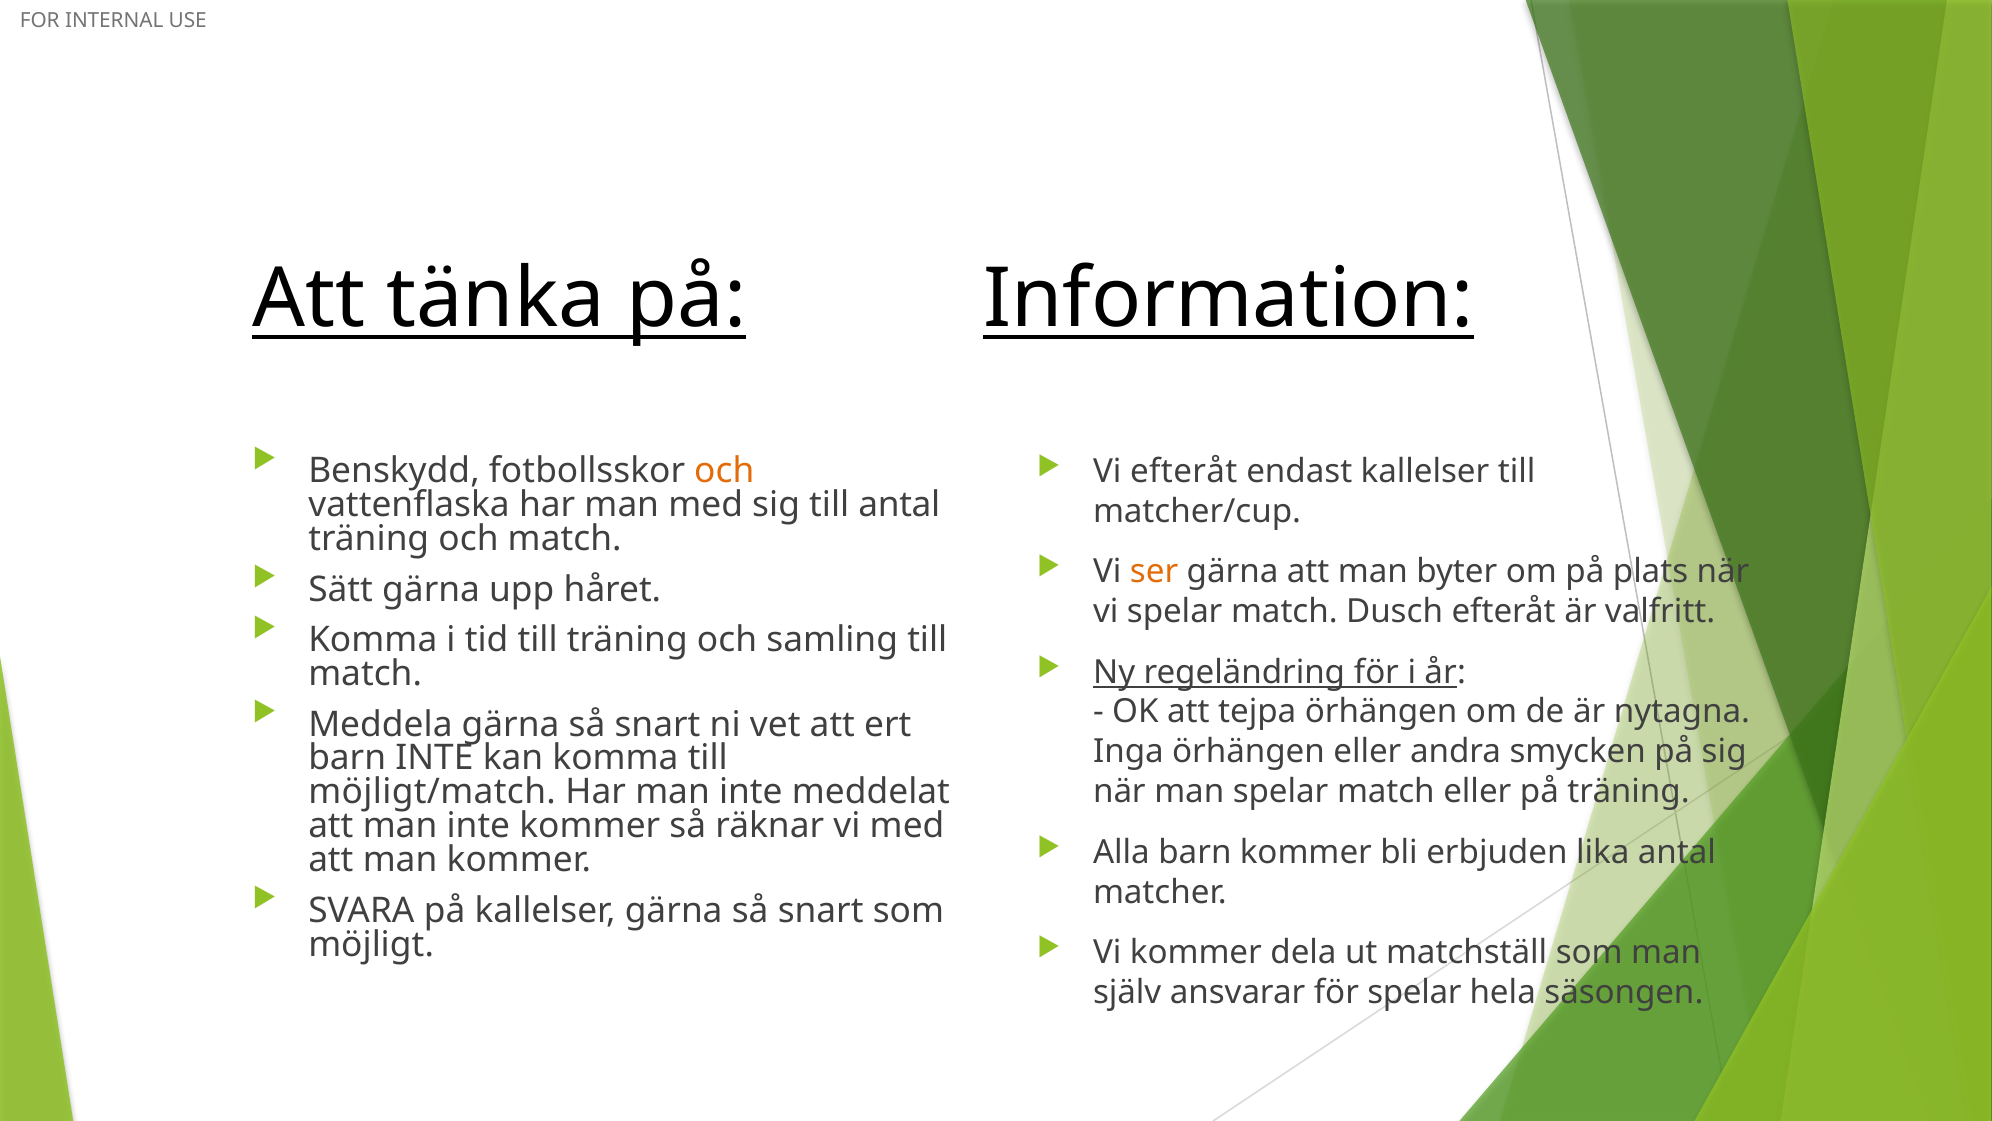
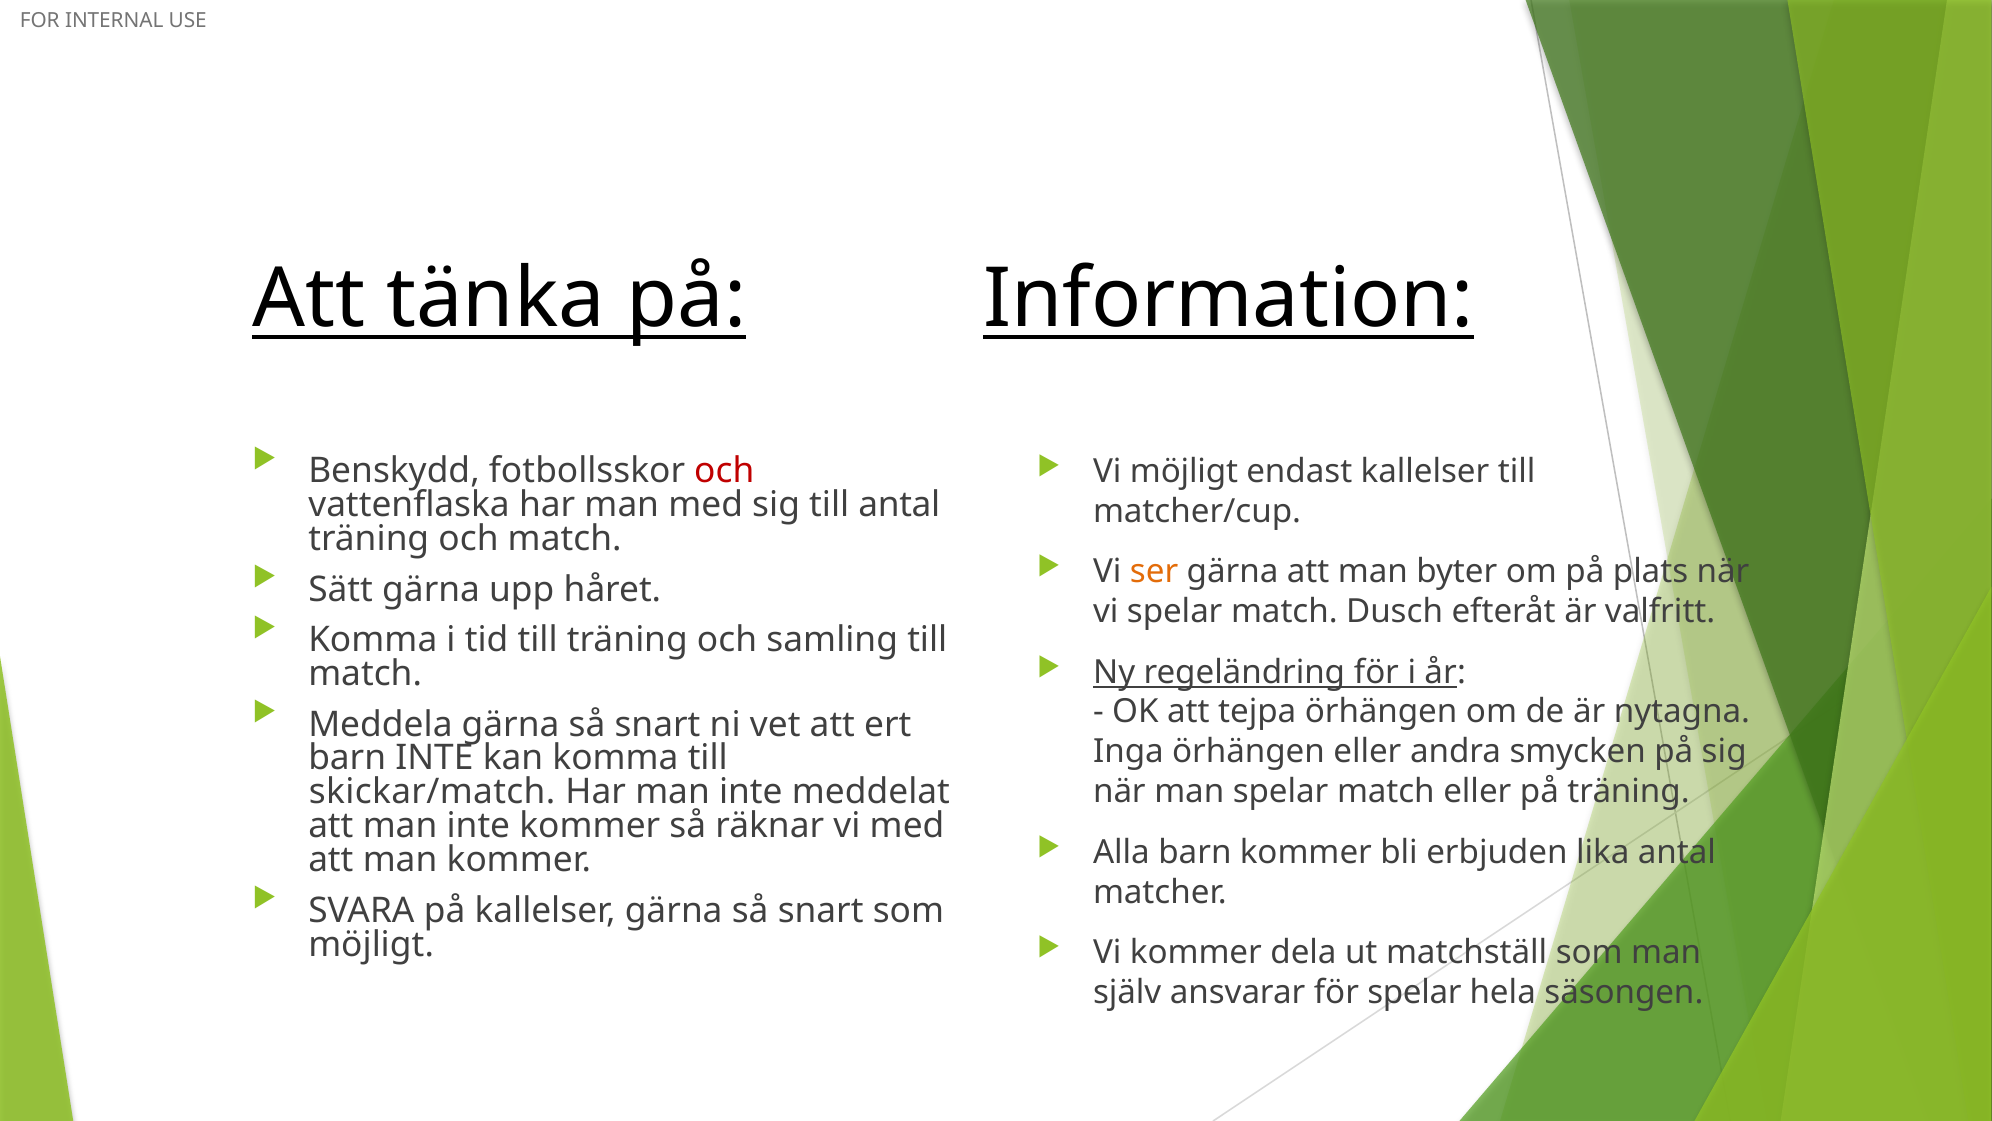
och at (724, 471) colour: orange -> red
Vi efteråt: efteråt -> möjligt
möjligt/match: möjligt/match -> skickar/match
